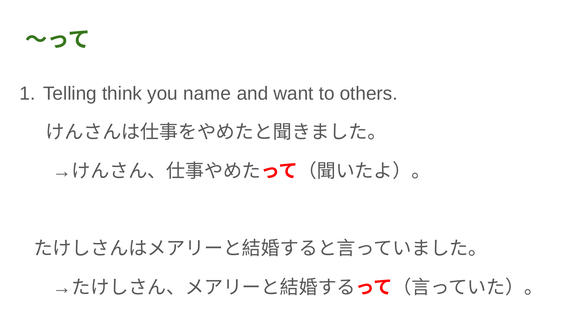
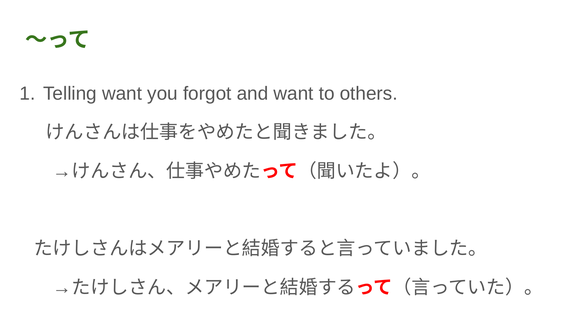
Telling think: think -> want
name: name -> forgot
